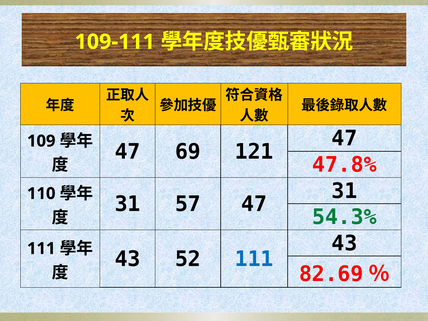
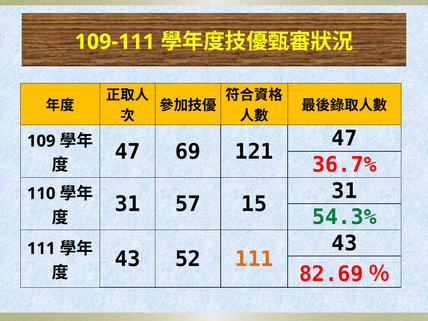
47.8%: 47.8% -> 36.7%
57 47: 47 -> 15
111 at (254, 259) colour: blue -> orange
